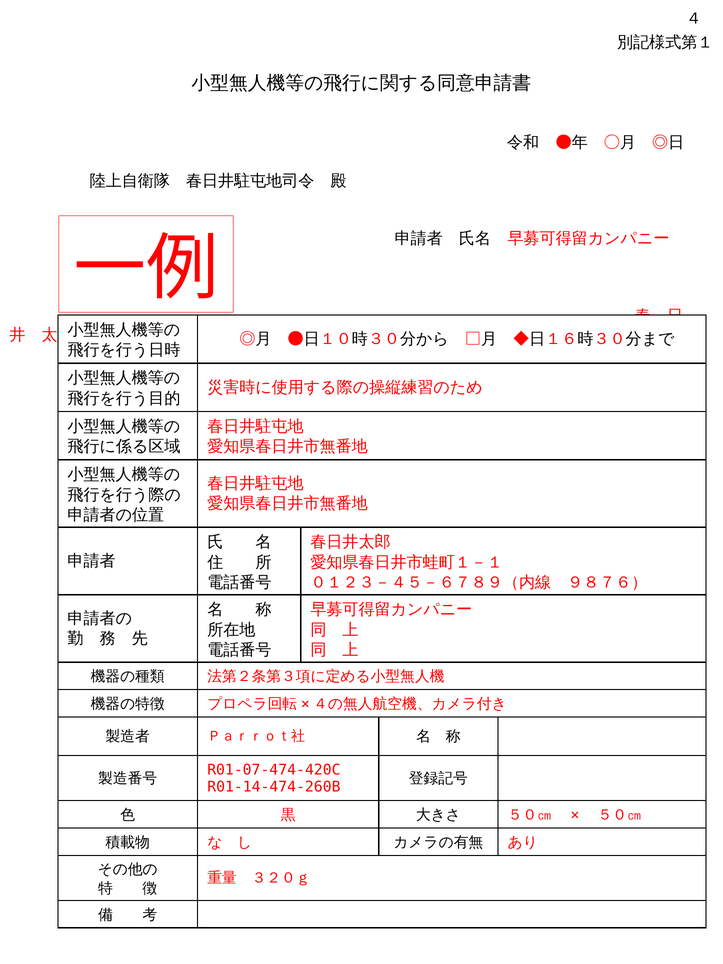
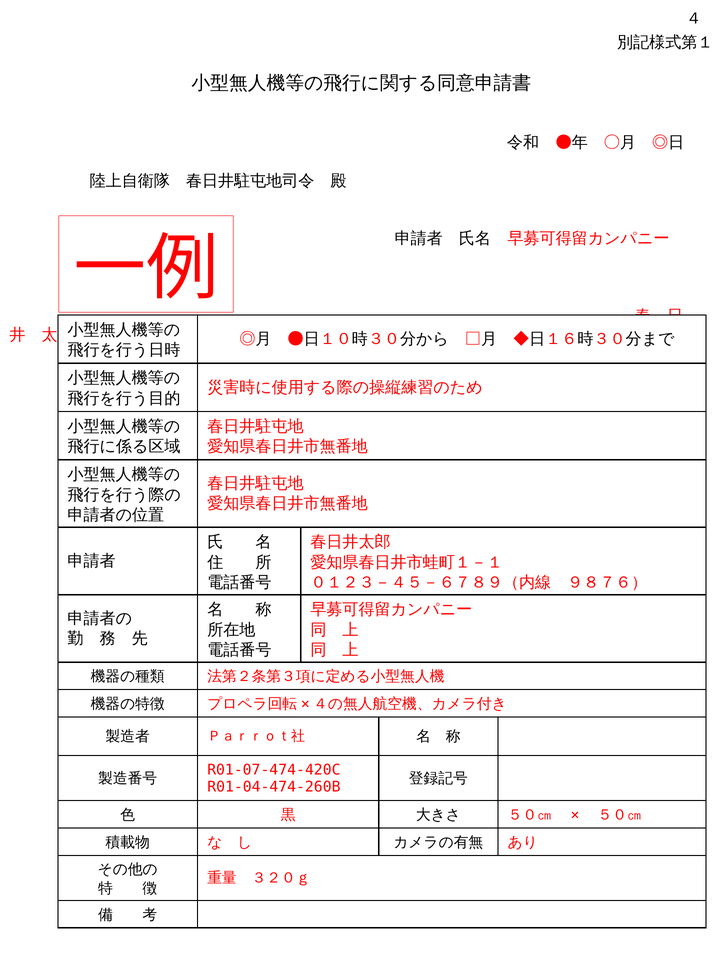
R01-14-474-260B: R01-14-474-260B -> R01-04-474-260B
